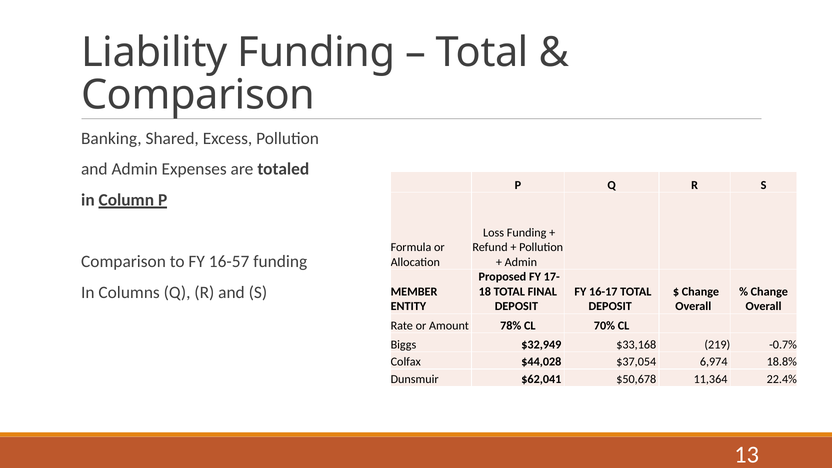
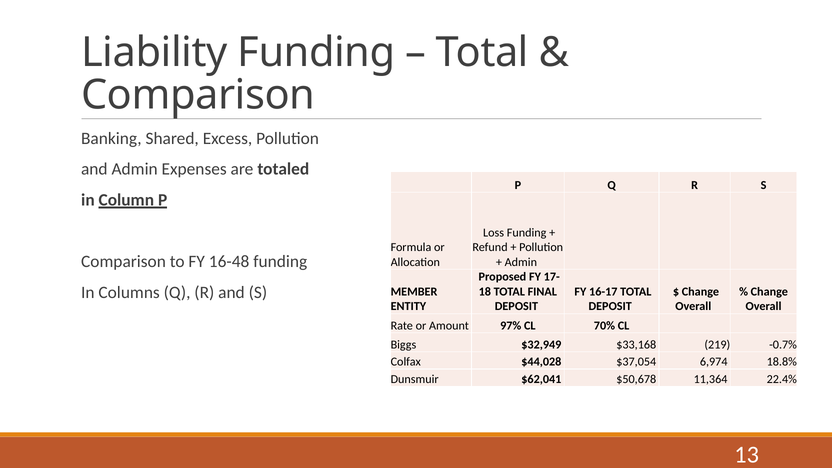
16-57: 16-57 -> 16-48
78%: 78% -> 97%
